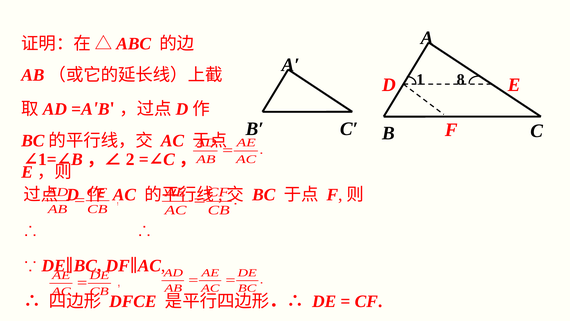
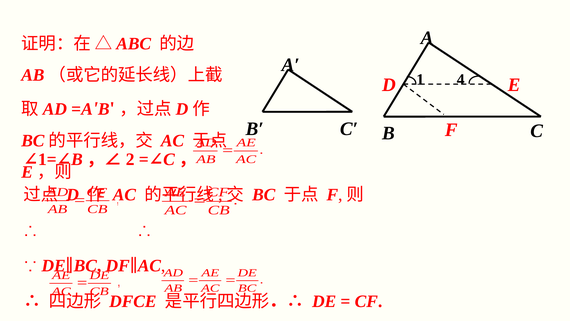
8: 8 -> 4
